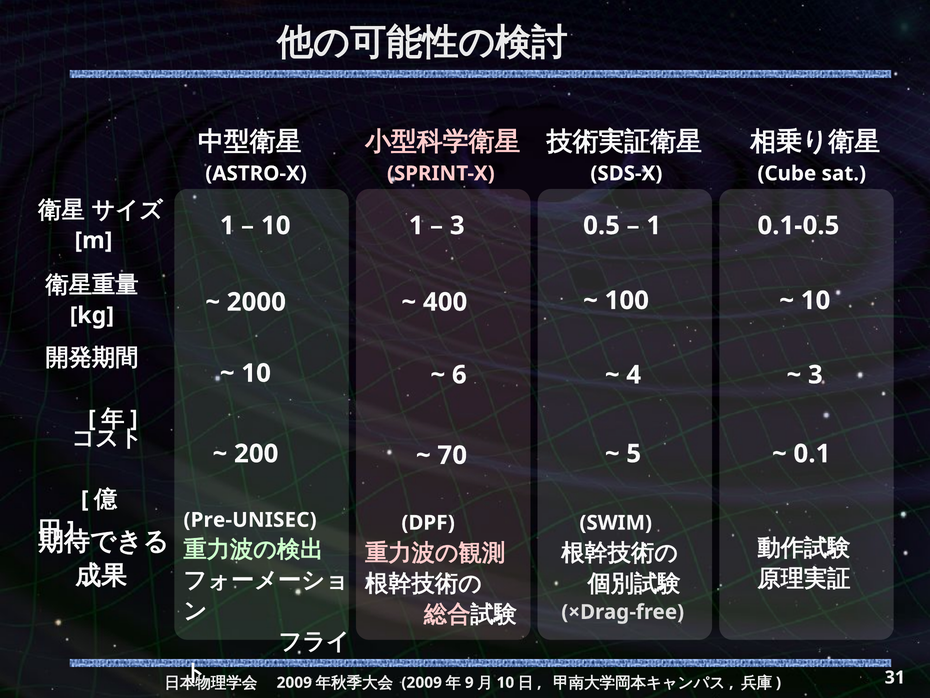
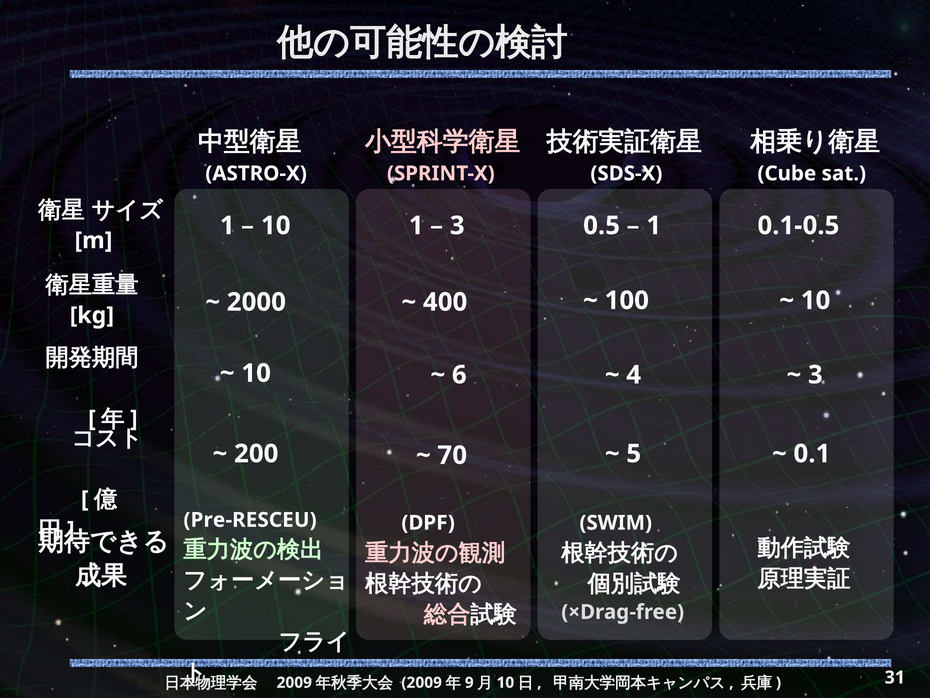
Pre-UNISEC: Pre-UNISEC -> Pre-RESCEU
